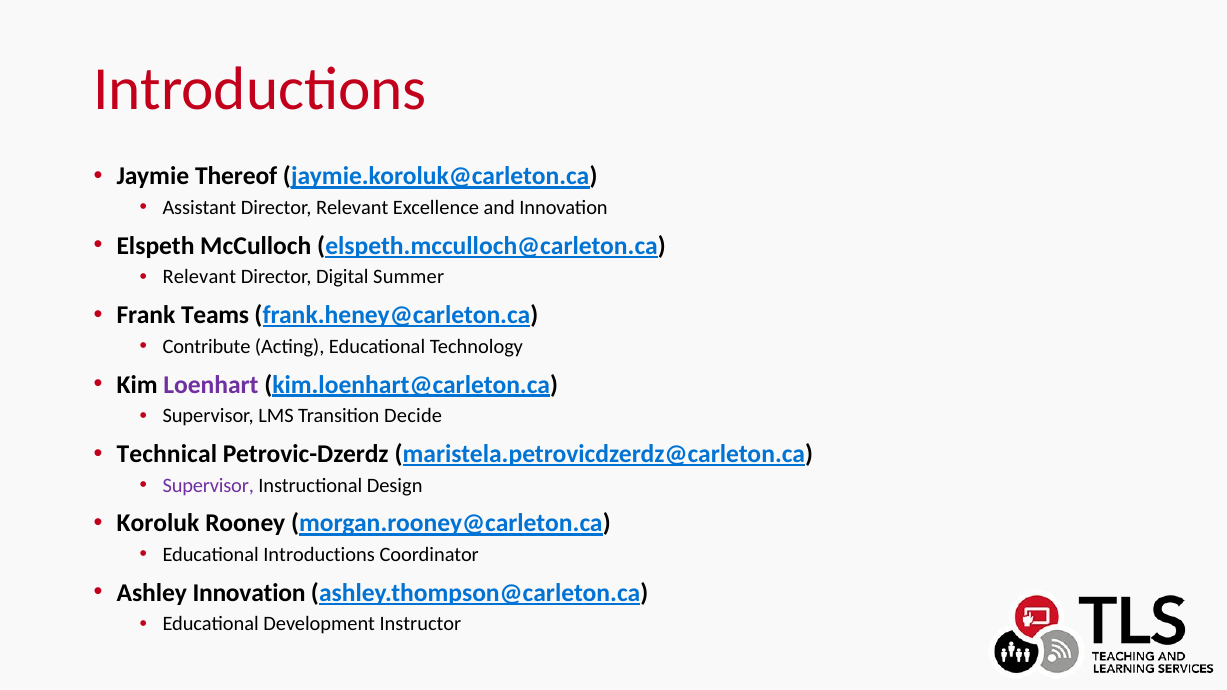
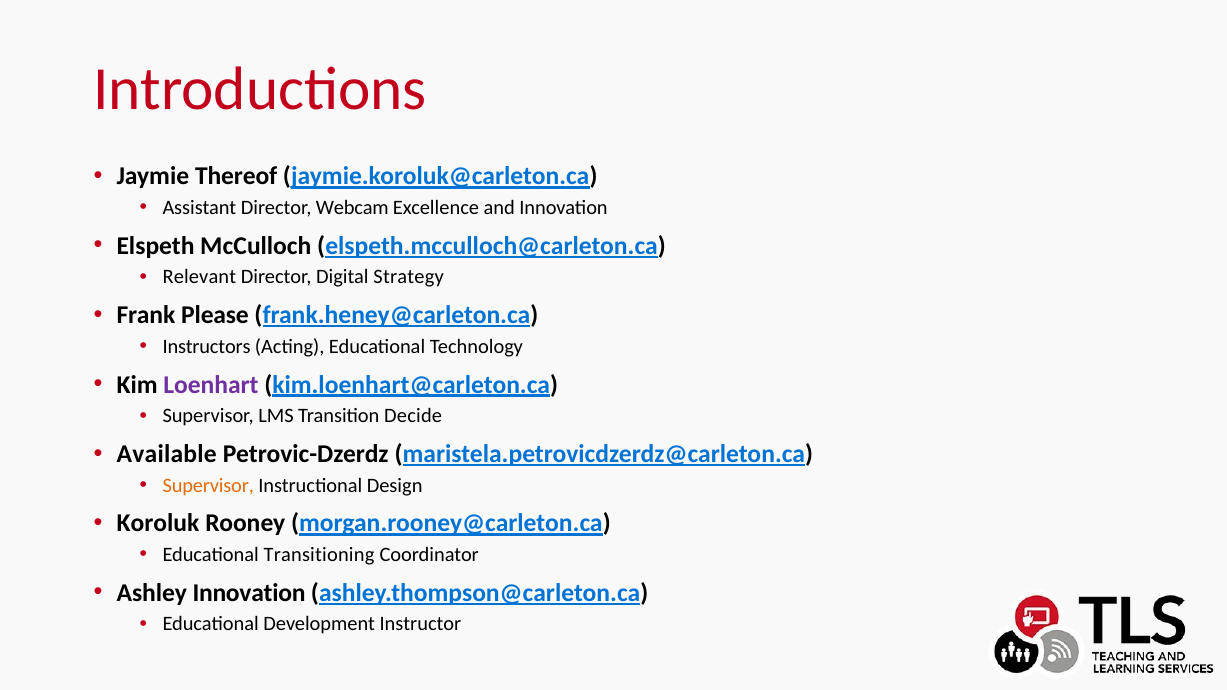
Director Relevant: Relevant -> Webcam
Summer: Summer -> Strategy
Teams: Teams -> Please
Contribute: Contribute -> Instructors
Technical: Technical -> Available
Supervisor at (208, 485) colour: purple -> orange
Educational Introductions: Introductions -> Transitioning
